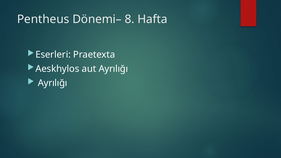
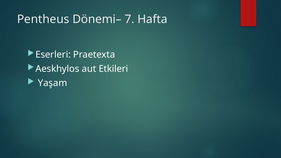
8: 8 -> 7
aut Ayrılığı: Ayrılığı -> Etkileri
Ayrılığı at (53, 83): Ayrılığı -> Yaşam
